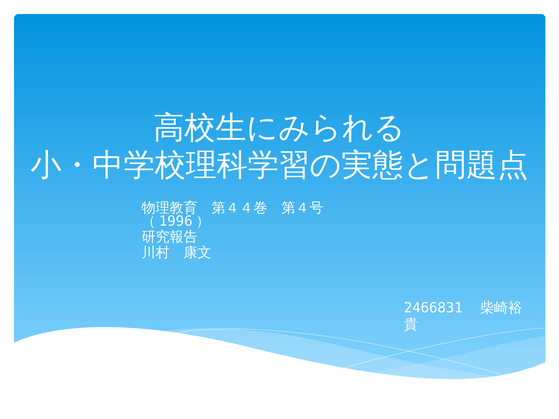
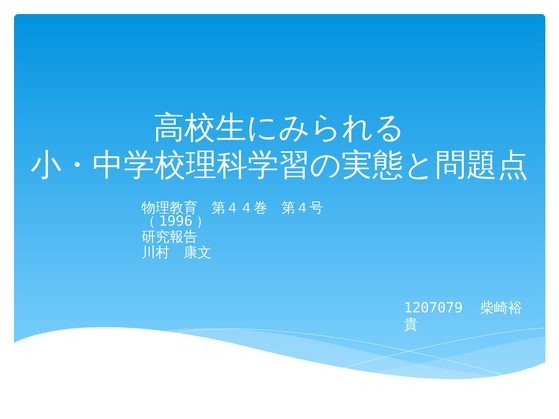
2466831: 2466831 -> 1207079
